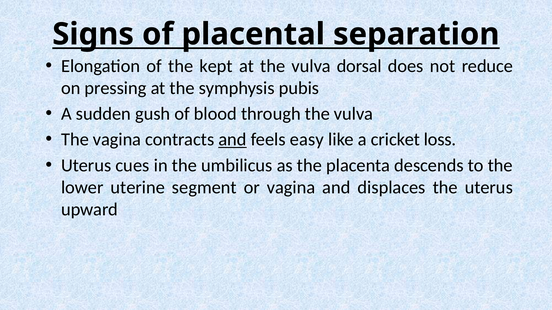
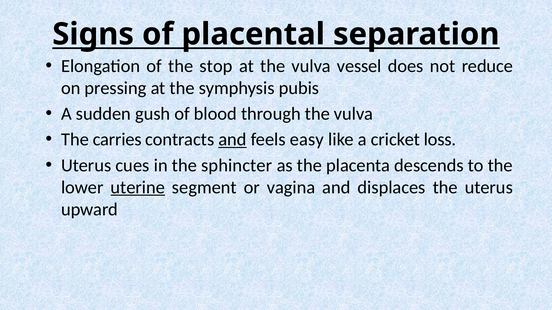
kept: kept -> stop
dorsal: dorsal -> vessel
The vagina: vagina -> carries
umbilicus: umbilicus -> sphincter
uterine underline: none -> present
